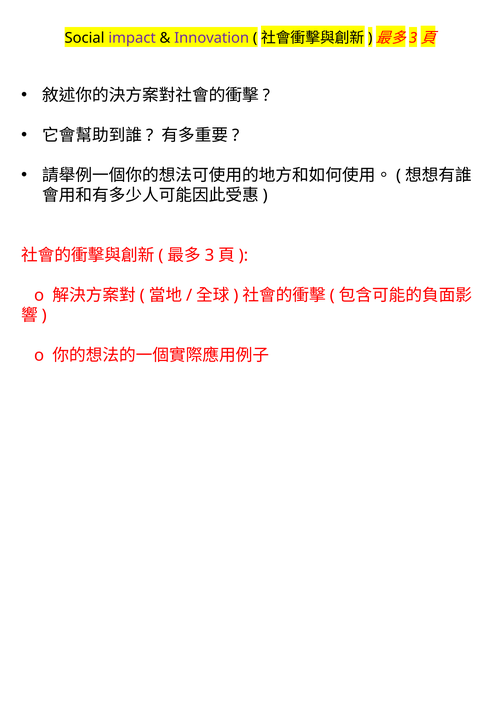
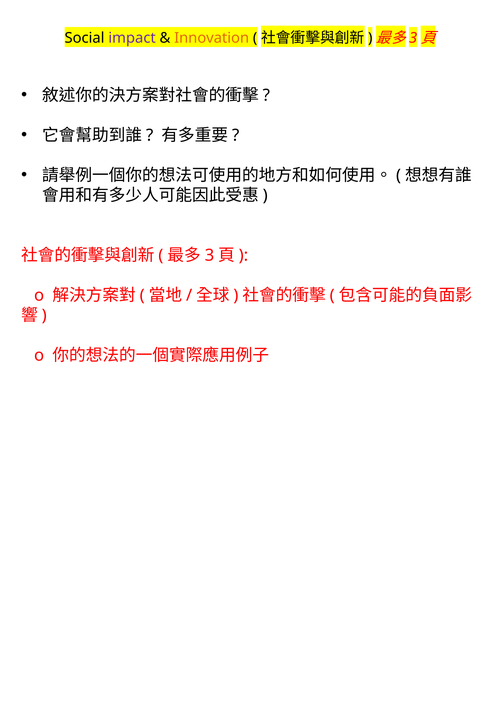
Innovation colour: purple -> orange
